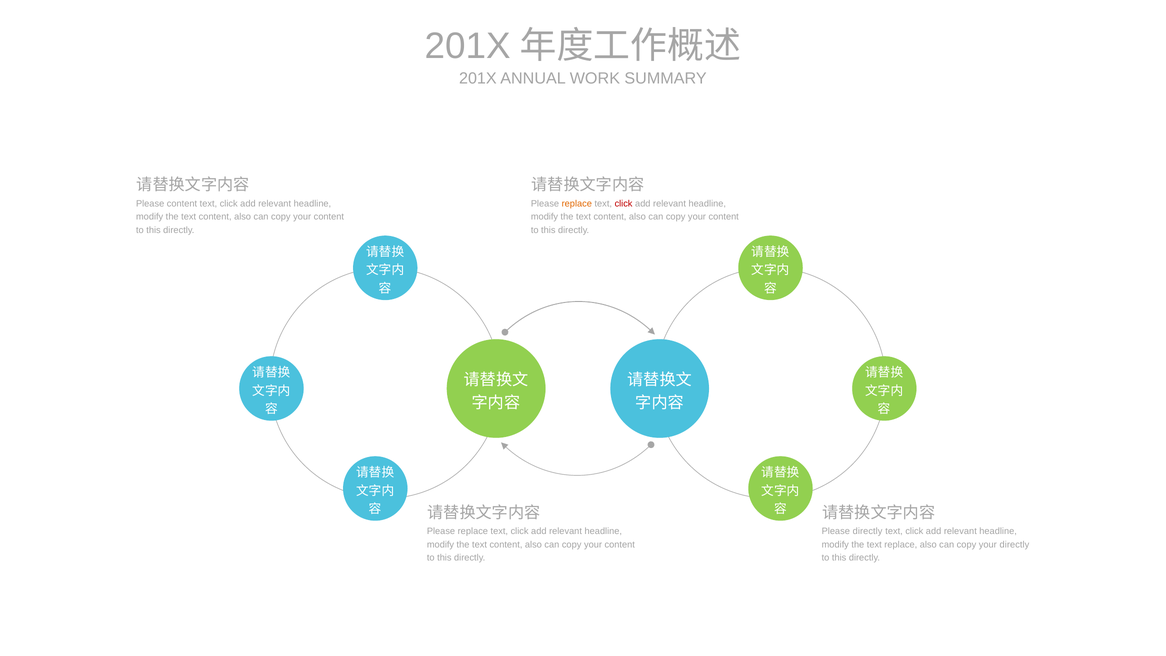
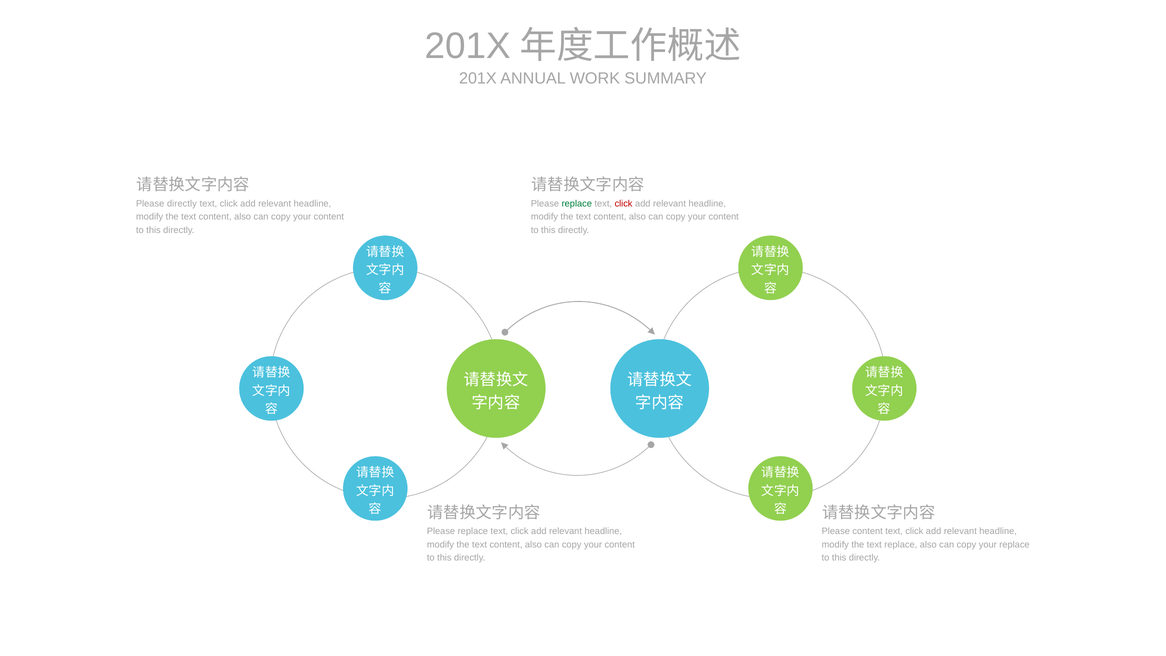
Please content: content -> directly
replace at (577, 204) colour: orange -> green
Please directly: directly -> content
your directly: directly -> replace
